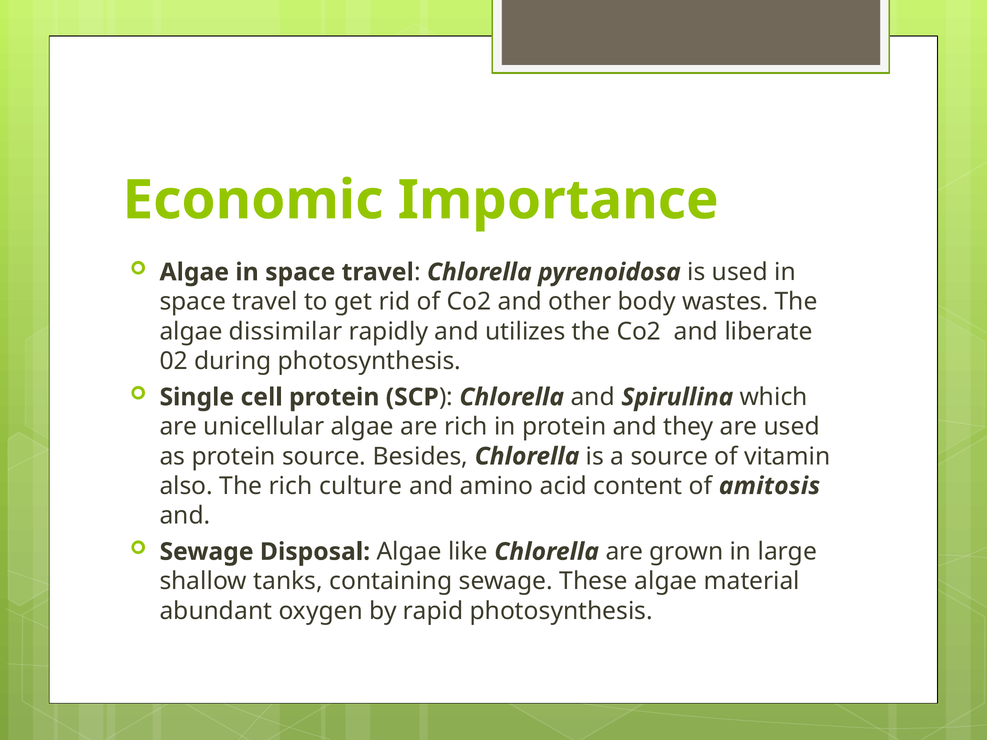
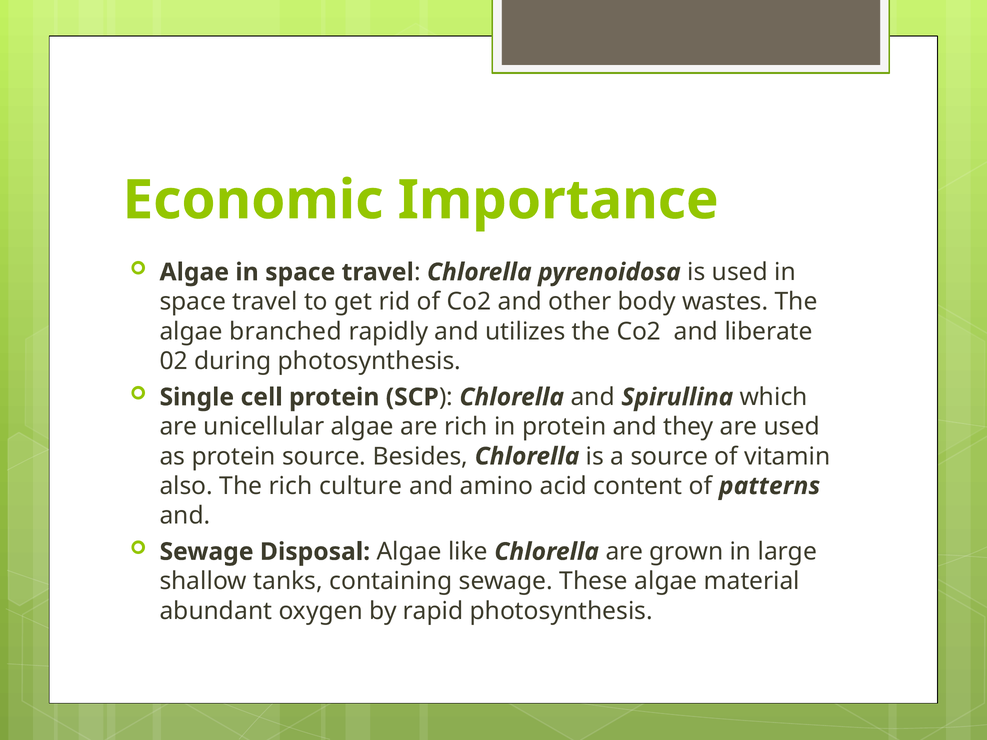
dissimilar: dissimilar -> branched
amitosis: amitosis -> patterns
